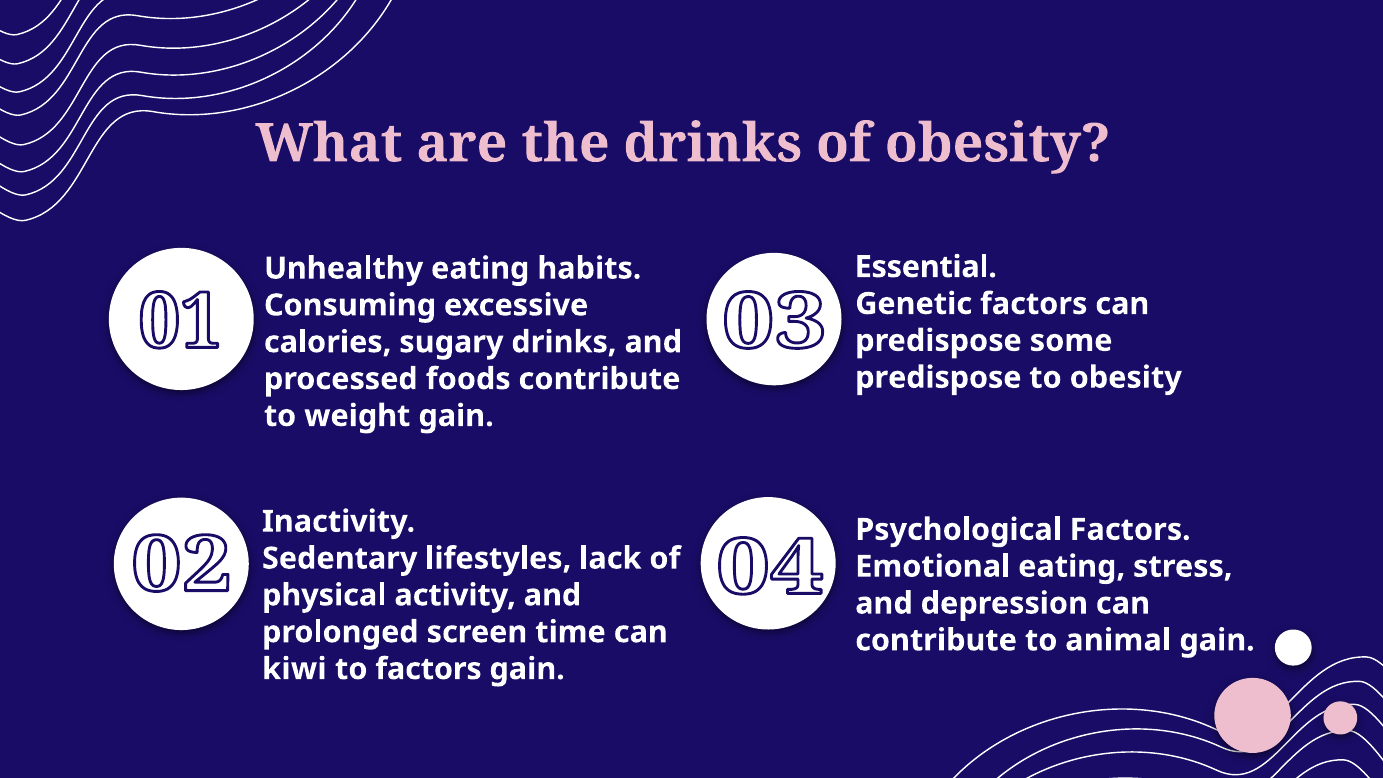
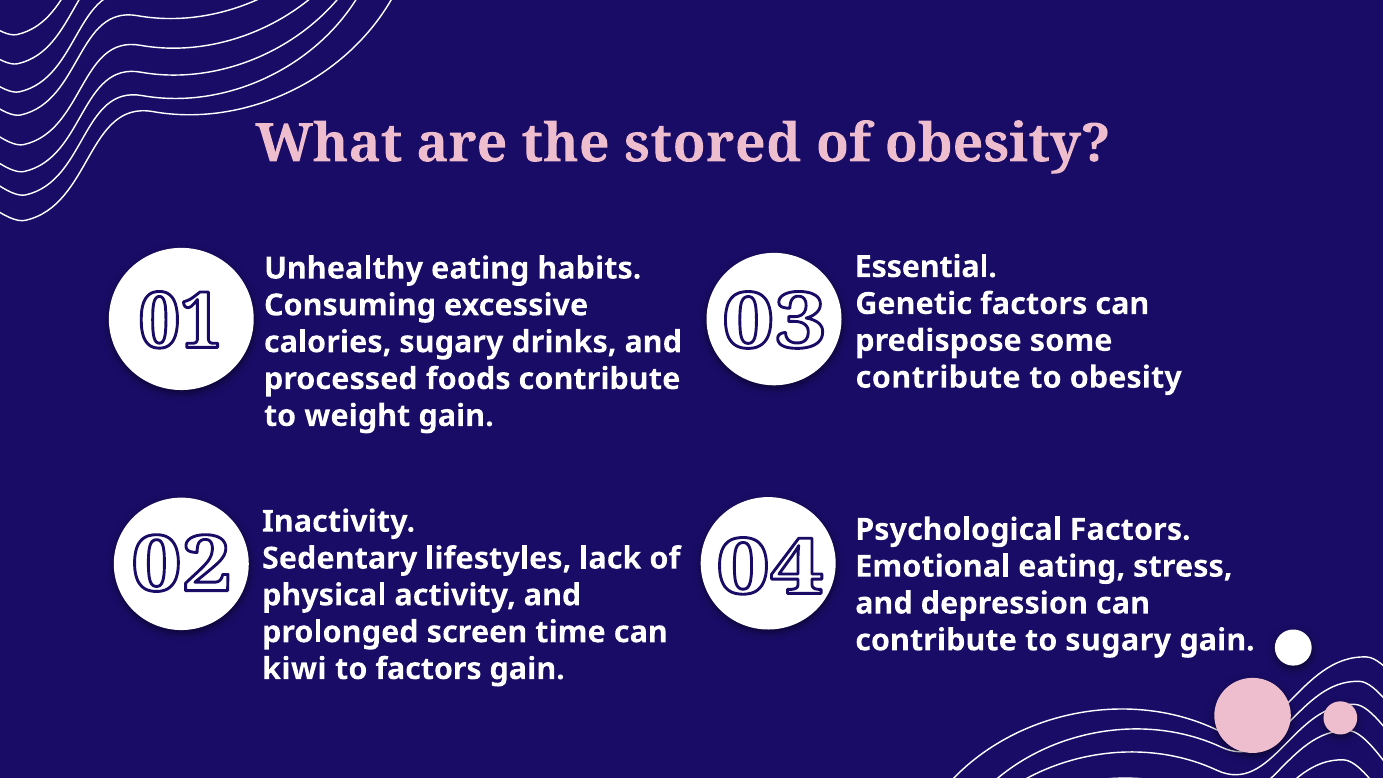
the drinks: drinks -> stored
predispose at (938, 378): predispose -> contribute
to animal: animal -> sugary
